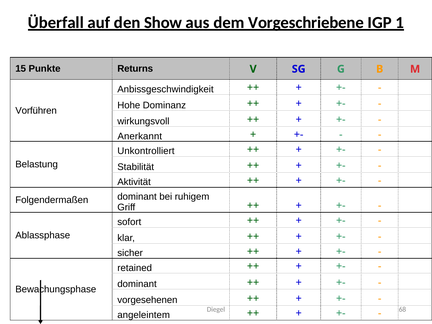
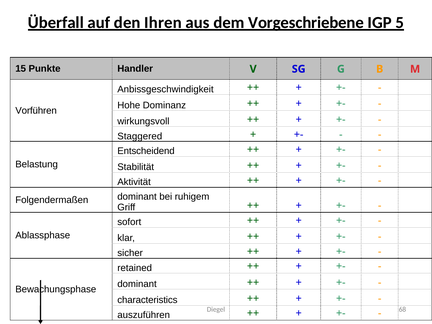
Show: Show -> Ihren
1: 1 -> 5
Returns: Returns -> Handler
Anerkannt: Anerkannt -> Staggered
Unkontrolliert: Unkontrolliert -> Entscheidend
vorgesehenen: vorgesehenen -> characteristics
angeleintem: angeleintem -> auszuführen
